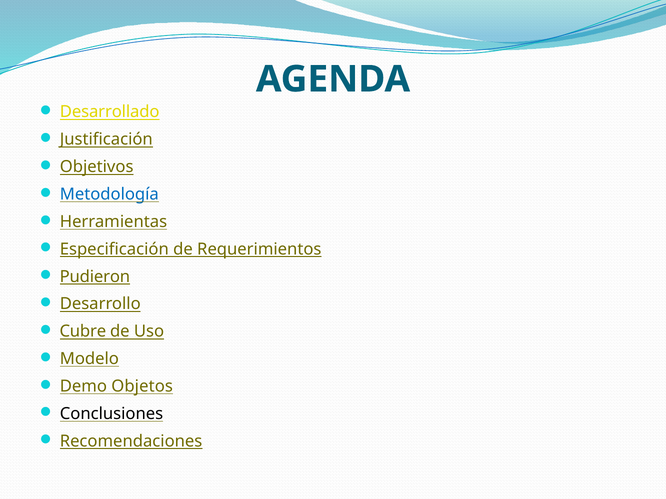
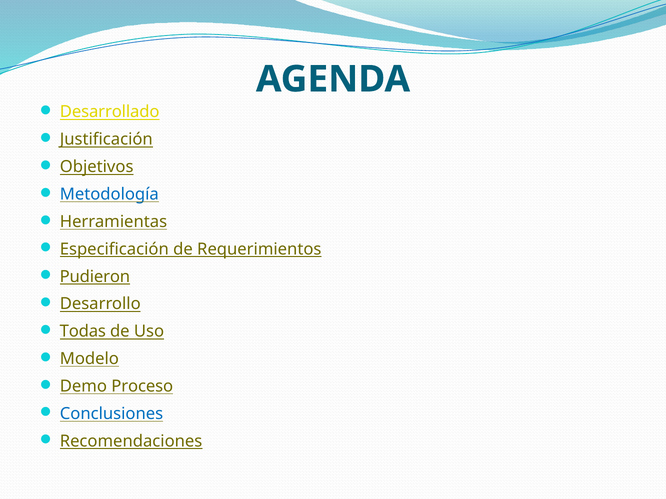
Cubre: Cubre -> Todas
Objetos: Objetos -> Proceso
Conclusiones colour: black -> blue
